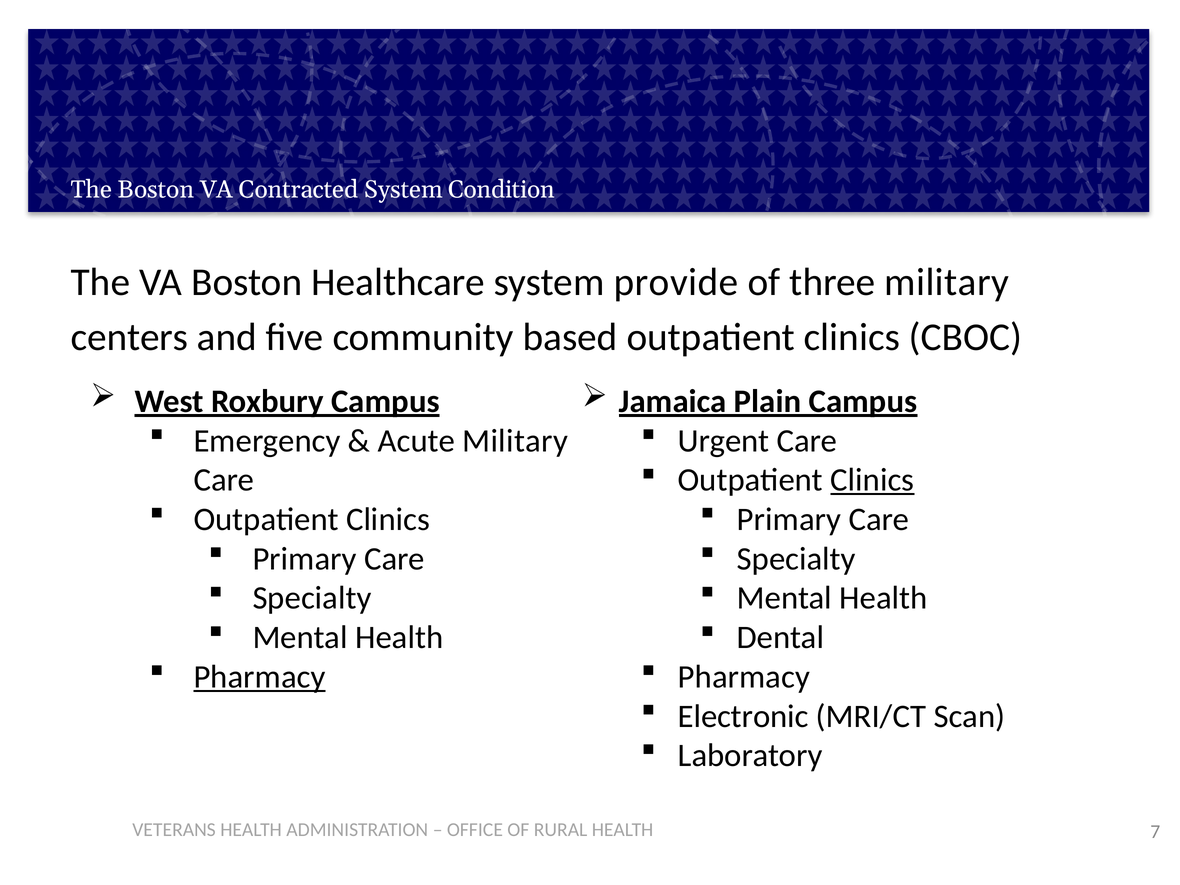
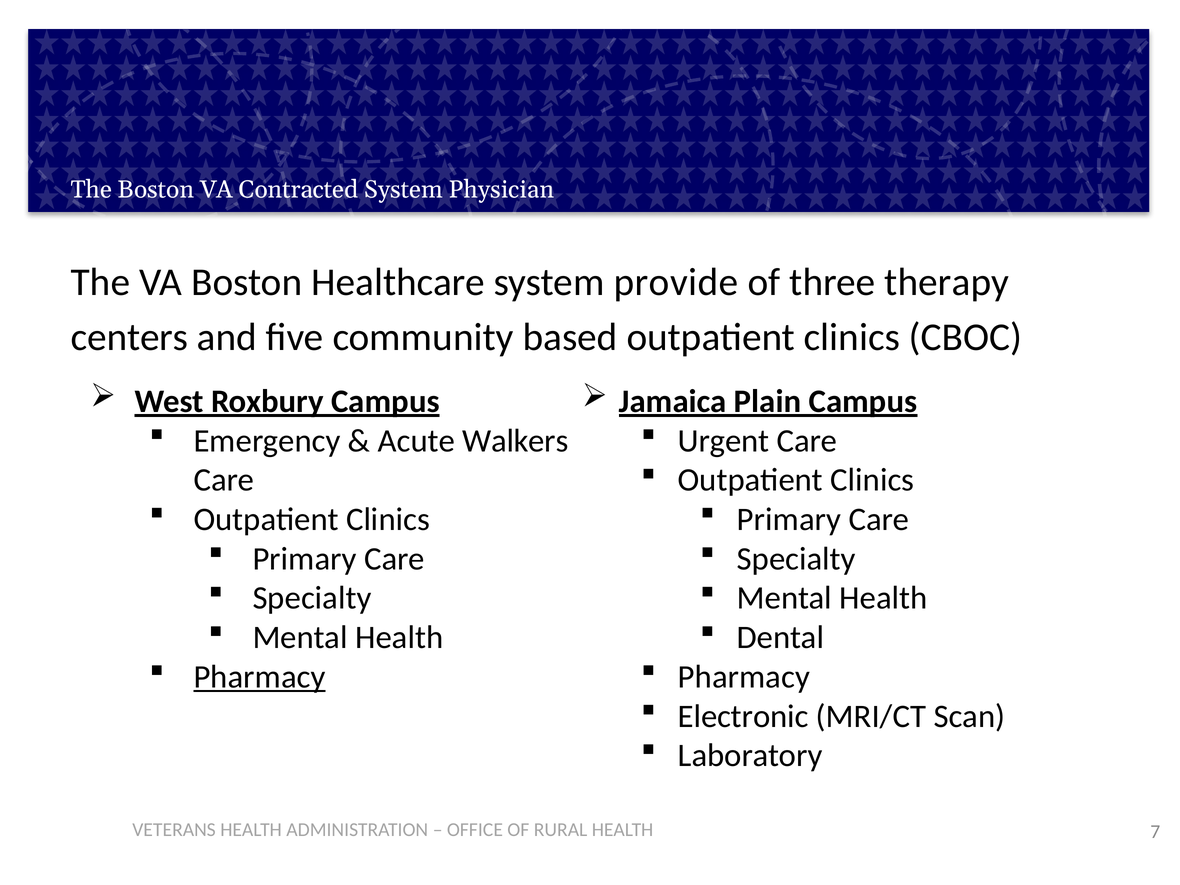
Condition: Condition -> Physician
three military: military -> therapy
Acute Military: Military -> Walkers
Clinics at (872, 480) underline: present -> none
